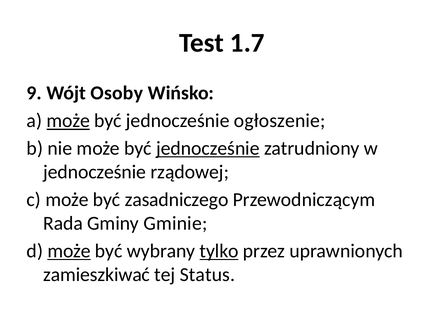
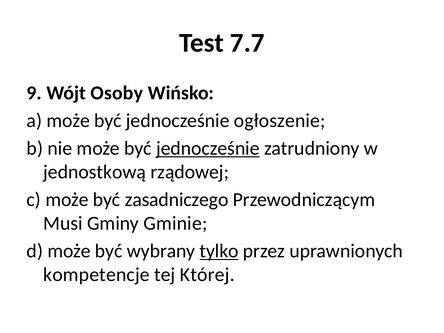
1.7: 1.7 -> 7.7
może at (68, 121) underline: present -> none
jednocześnie at (95, 172): jednocześnie -> jednostkową
Rada: Rada -> Musi
może at (69, 251) underline: present -> none
zamieszkiwać: zamieszkiwać -> kompetencje
Status: Status -> Której
